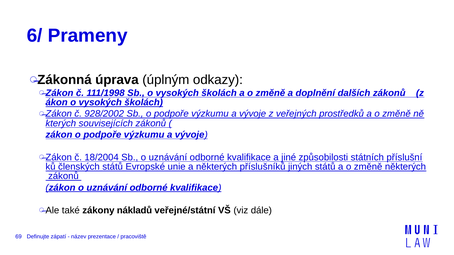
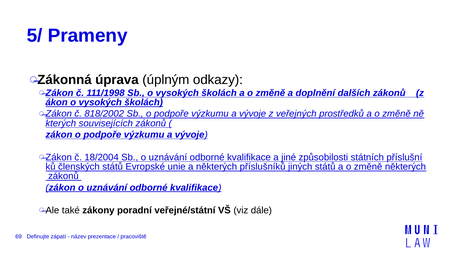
6/: 6/ -> 5/
928/2002: 928/2002 -> 818/2002
nákladů: nákladů -> poradní
